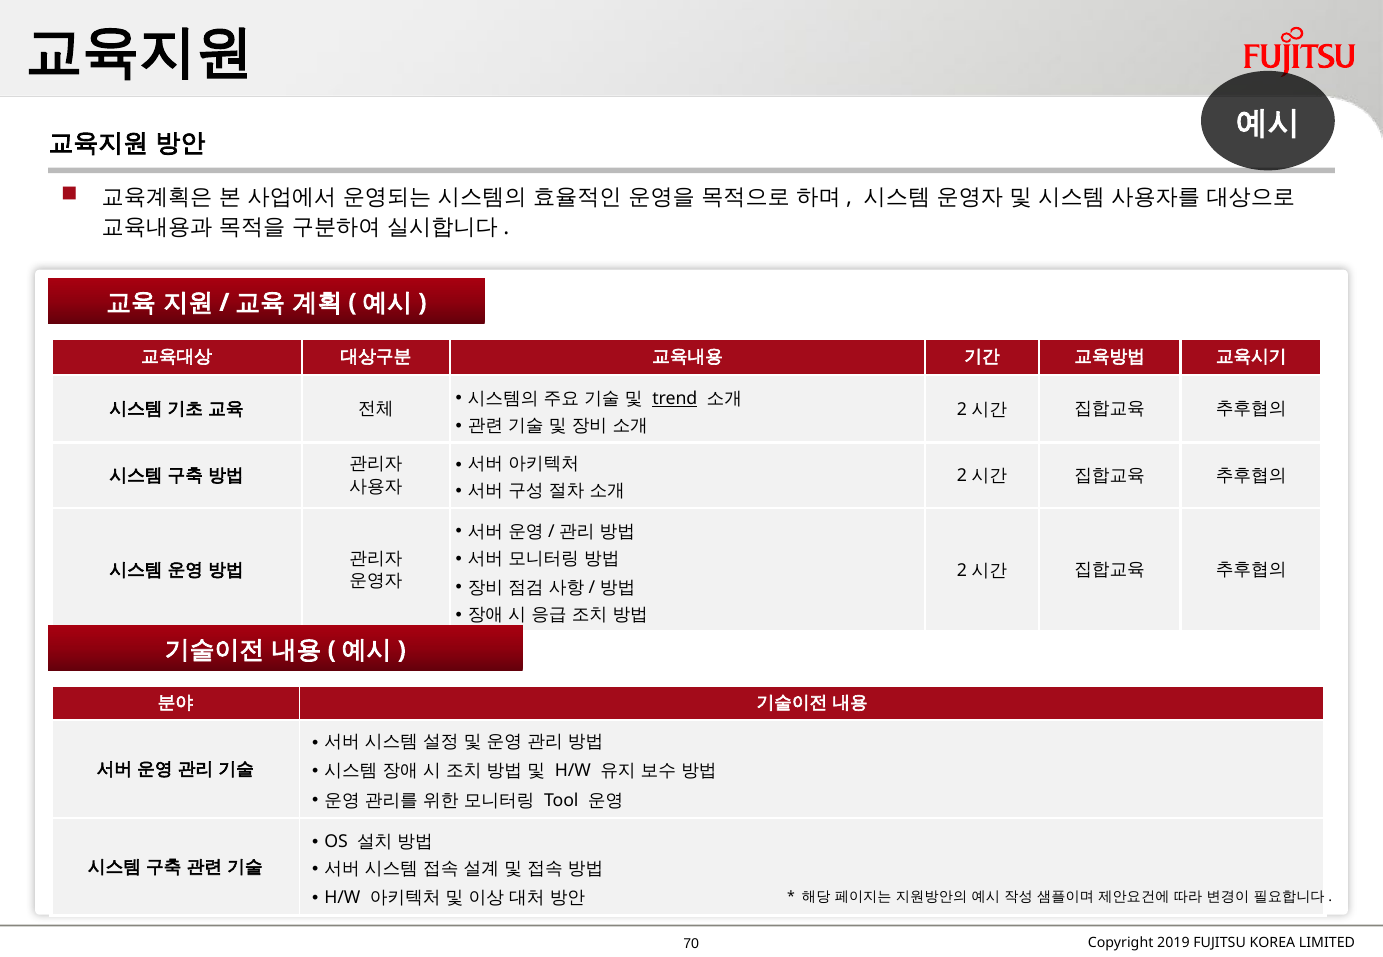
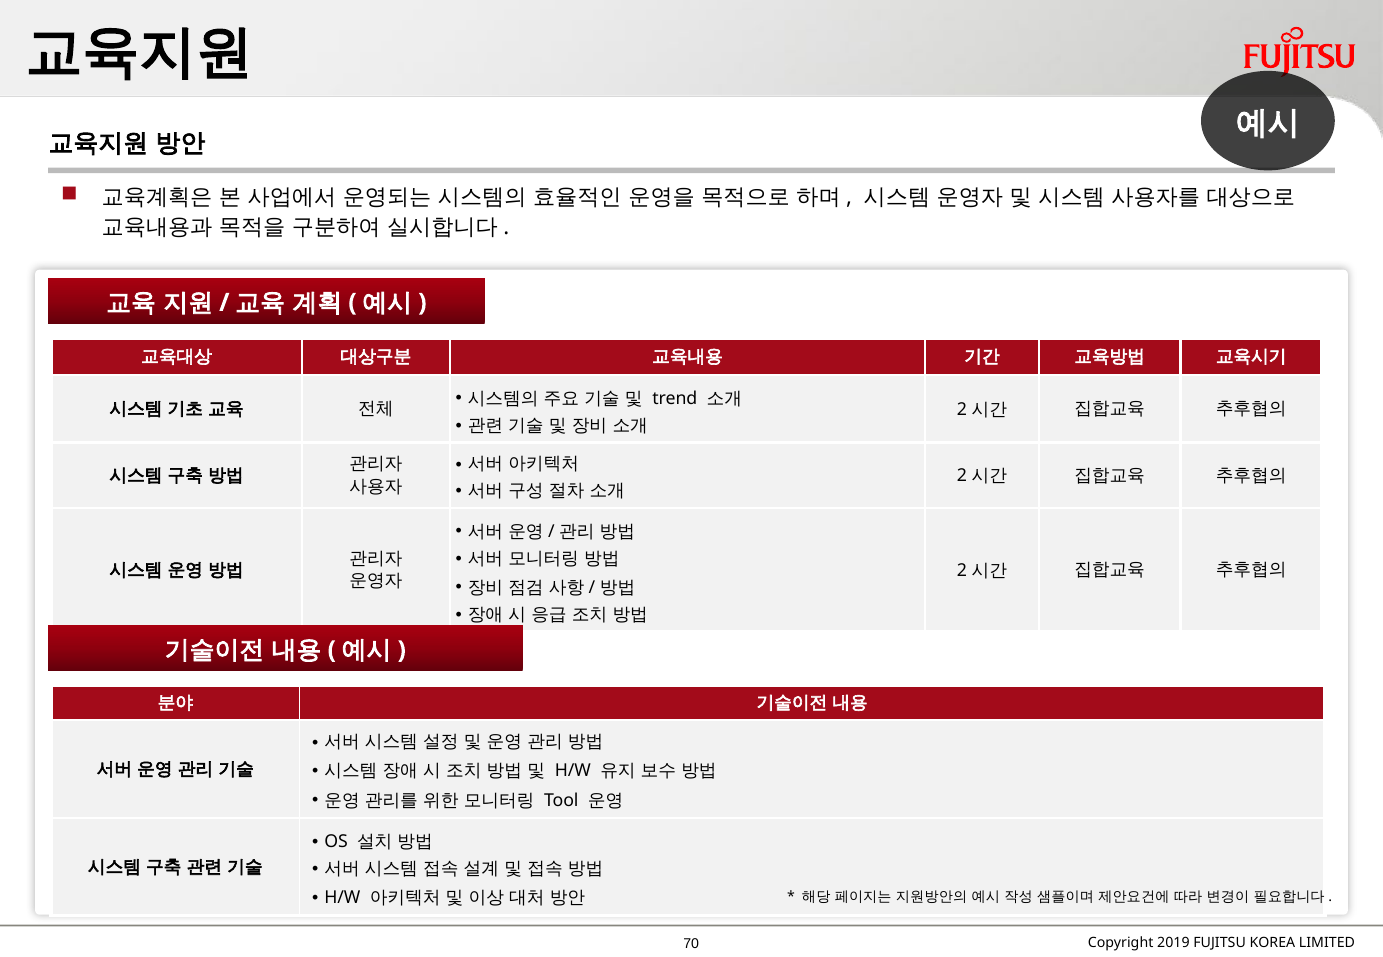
trend underline: present -> none
